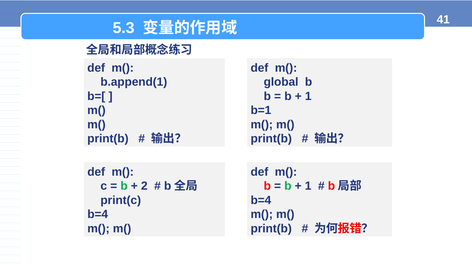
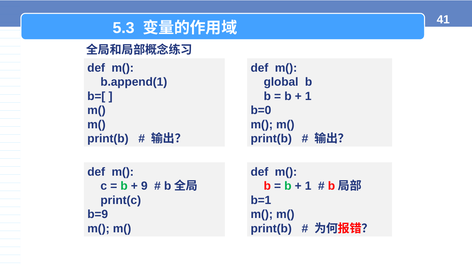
b=1: b=1 -> b=0
2: 2 -> 9
b=4 at (261, 201): b=4 -> b=1
b=4 at (98, 215): b=4 -> b=9
